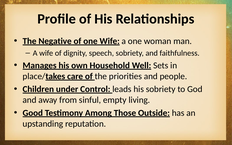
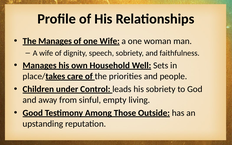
The Negative: Negative -> Manages
